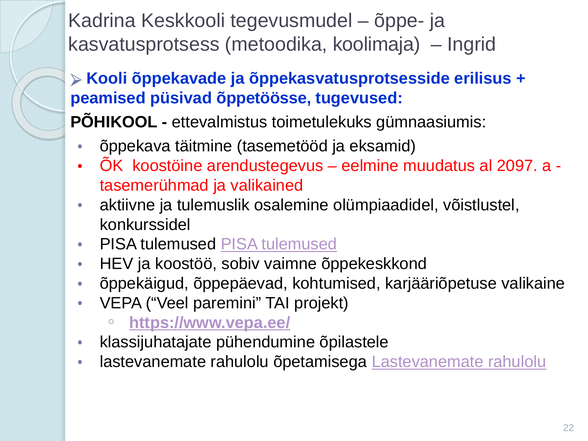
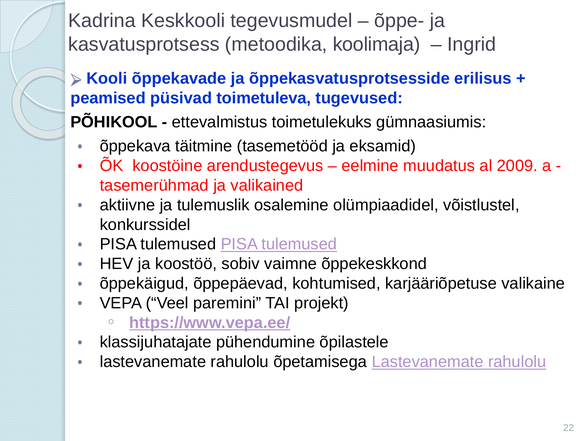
õppetöösse: õppetöösse -> toimetuleva
2097: 2097 -> 2009
